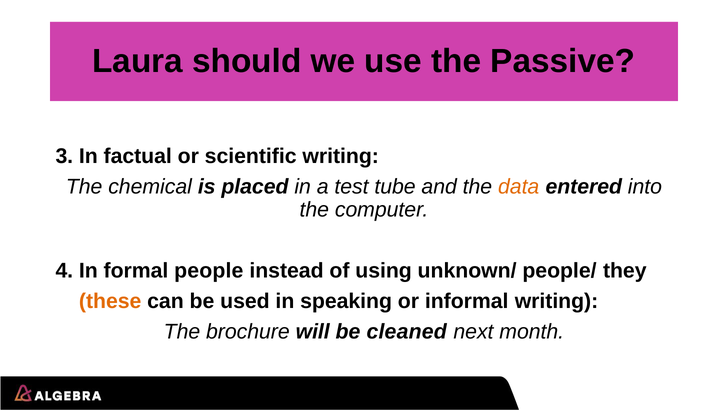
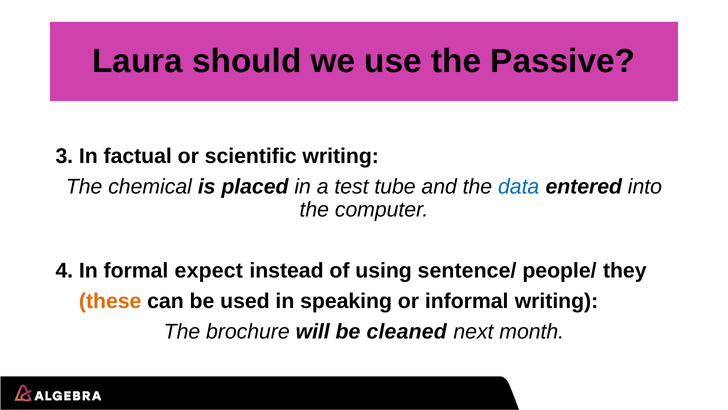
data colour: orange -> blue
people: people -> expect
unknown/: unknown/ -> sentence/
